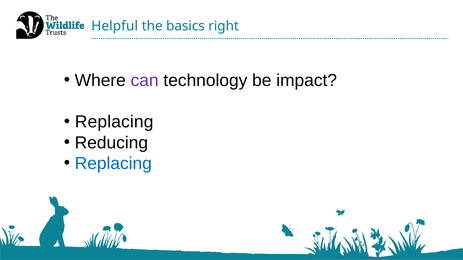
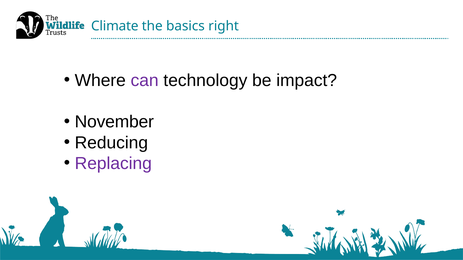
Helpful: Helpful -> Climate
Replacing at (114, 122): Replacing -> November
Replacing at (113, 164) colour: blue -> purple
